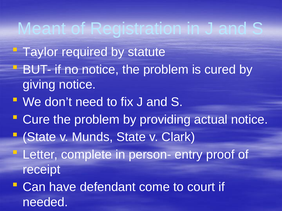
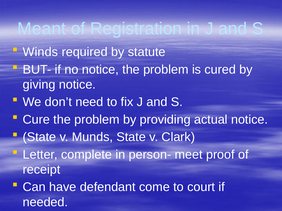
Taylor: Taylor -> Winds
entry: entry -> meet
